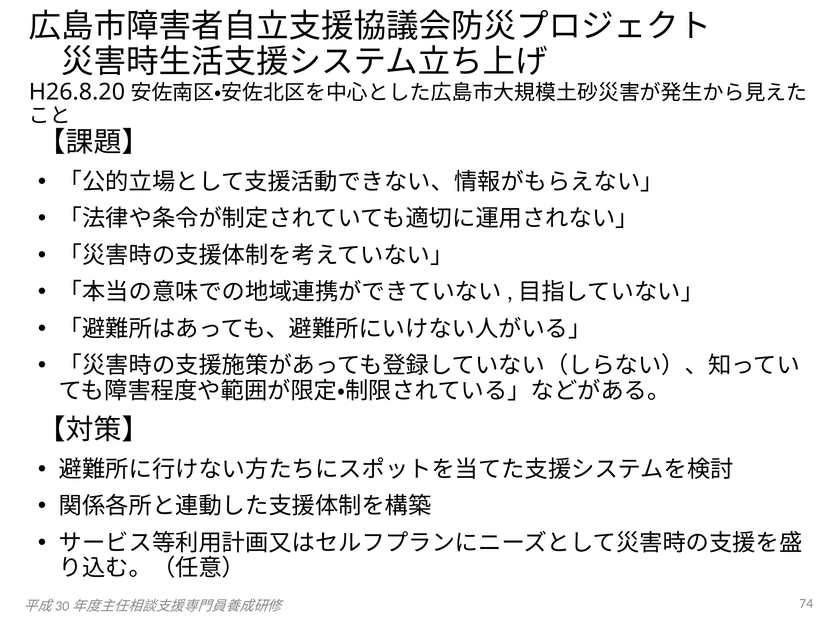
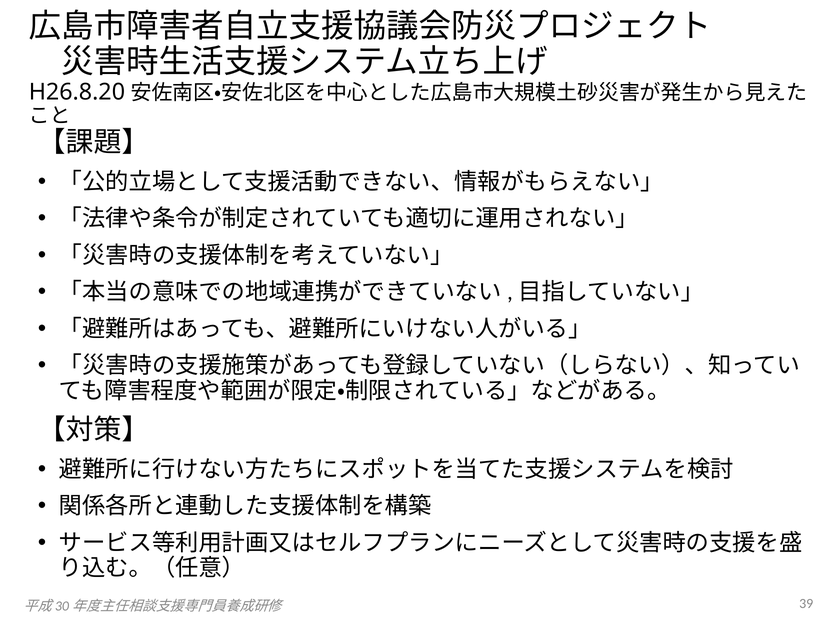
74: 74 -> 39
